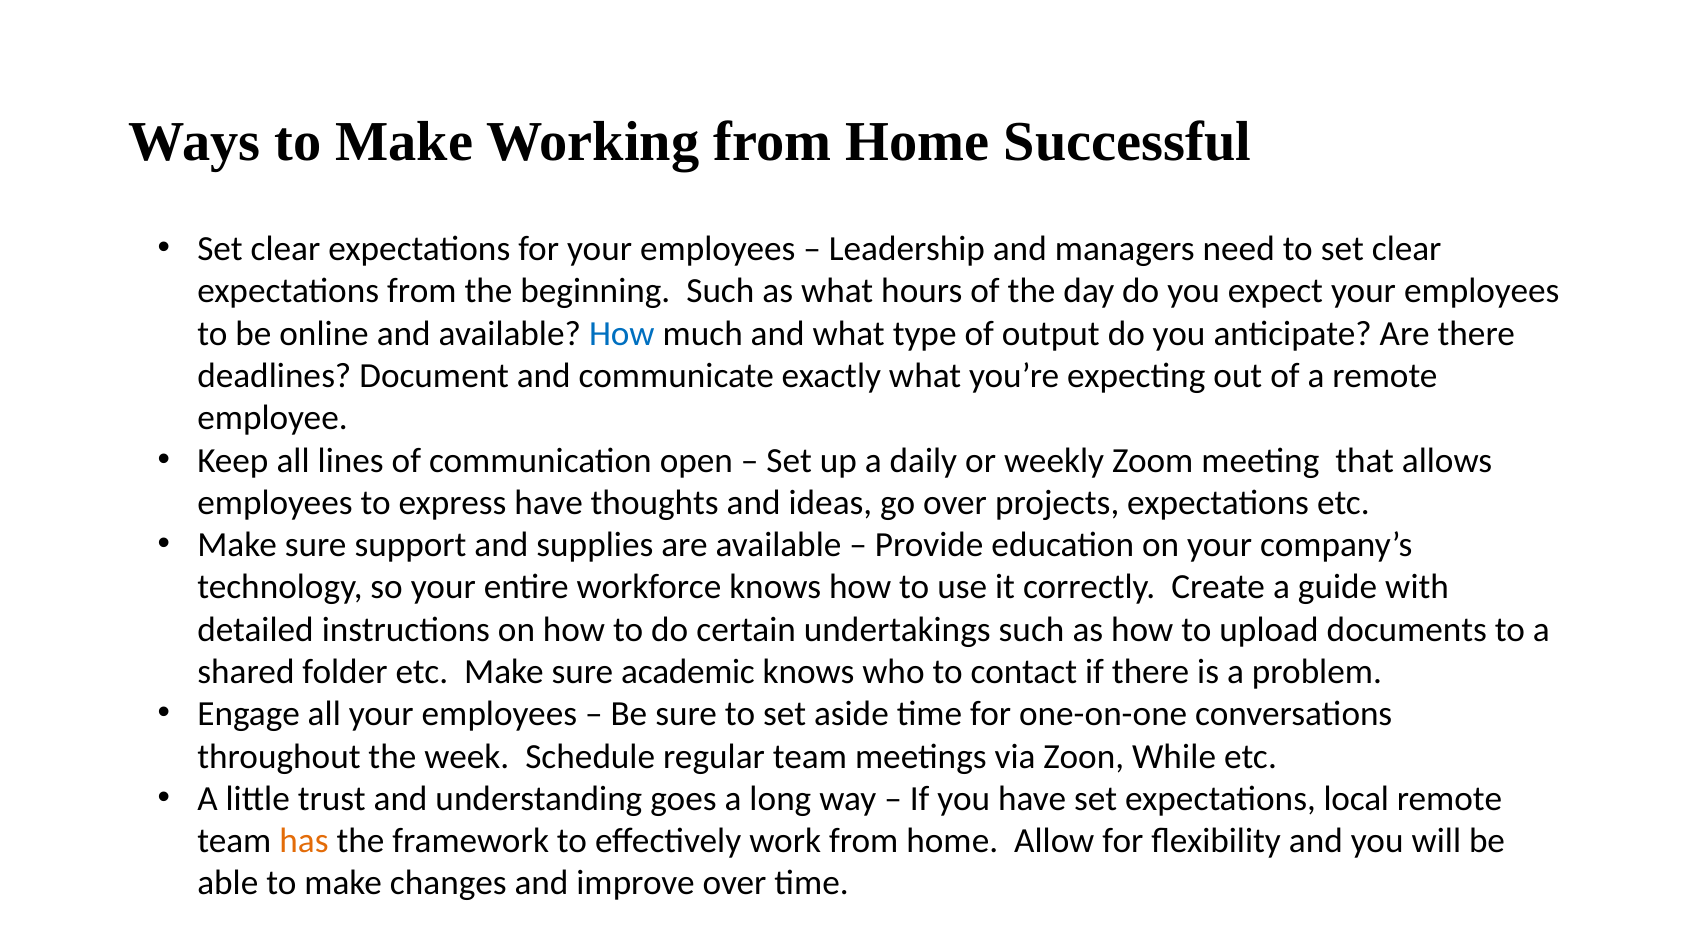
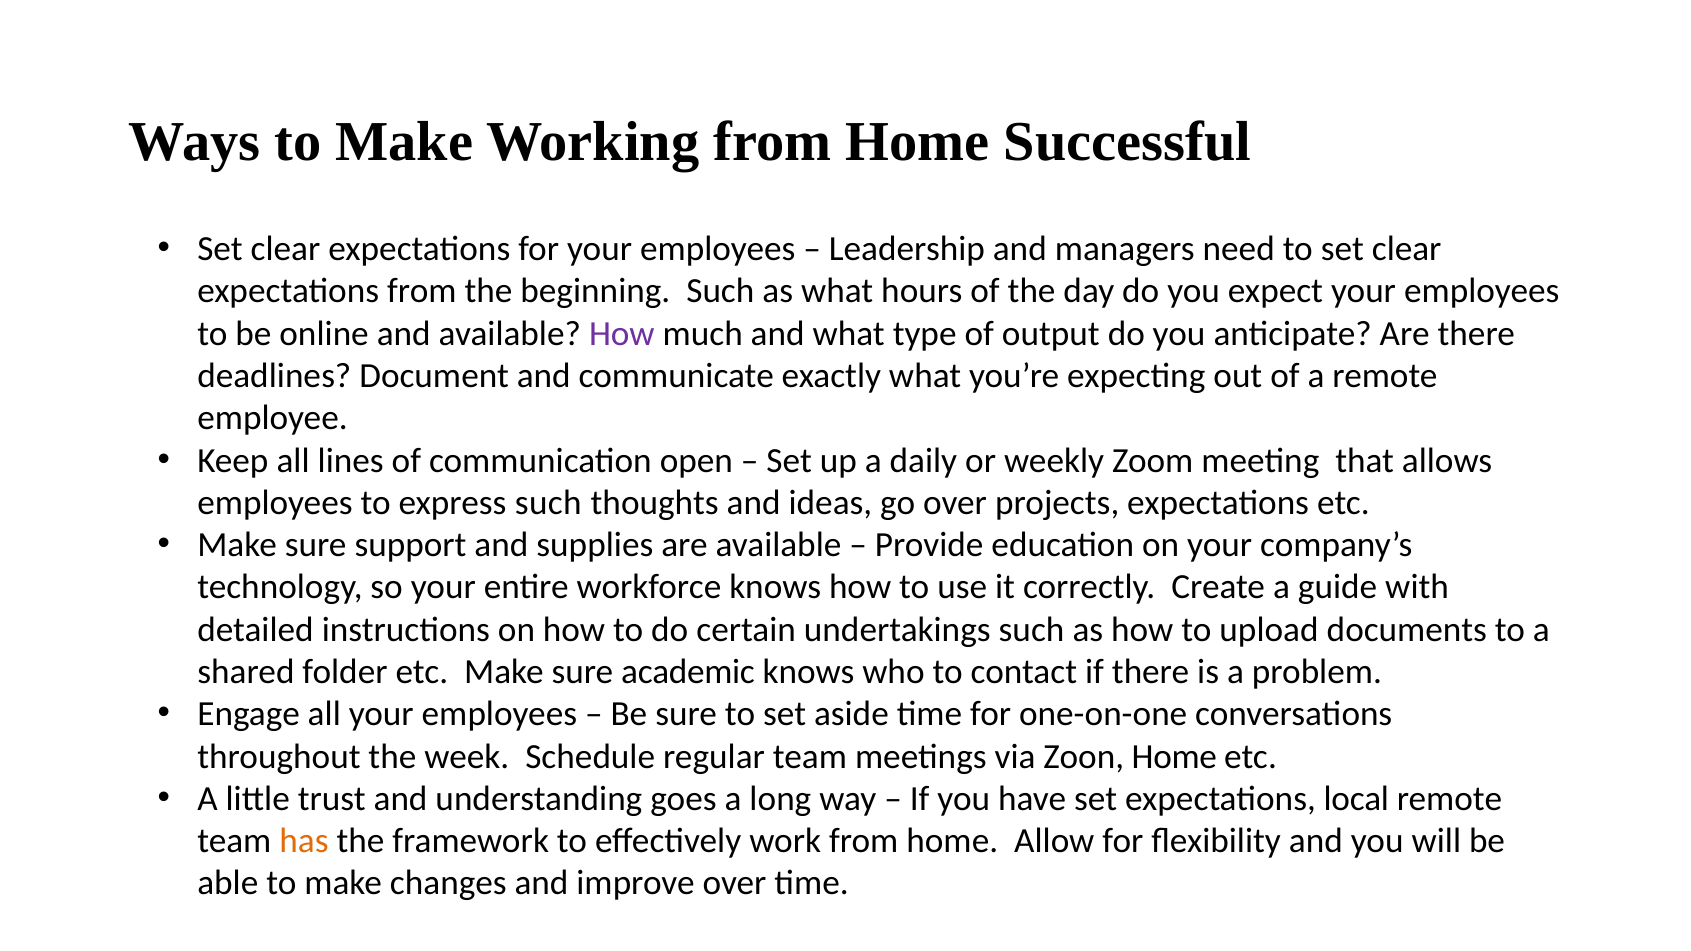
How at (622, 334) colour: blue -> purple
express have: have -> such
Zoon While: While -> Home
